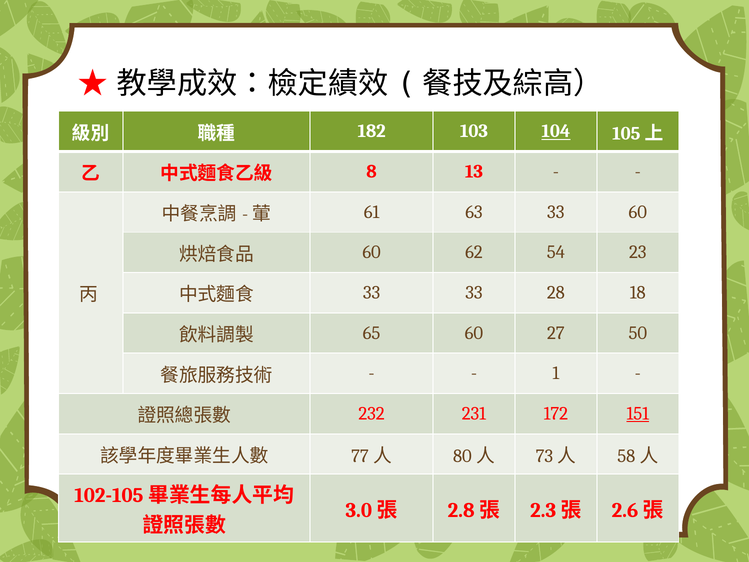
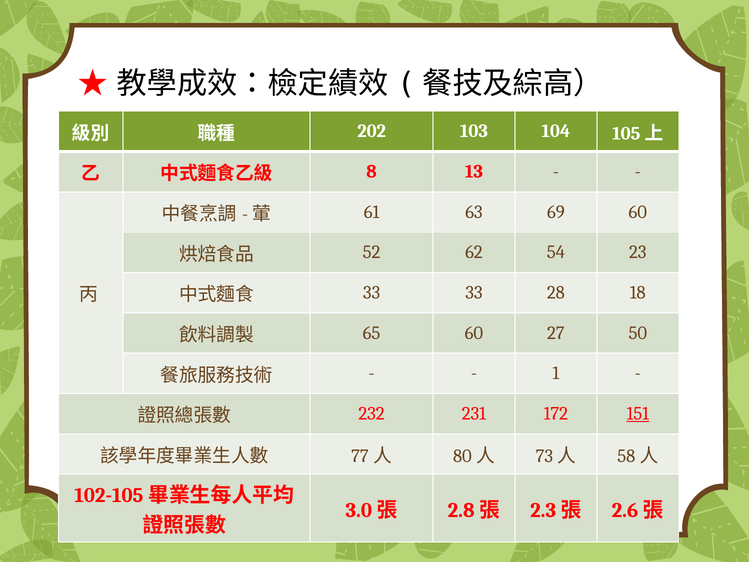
182: 182 -> 202
104 underline: present -> none
63 33: 33 -> 69
60 at (372, 252): 60 -> 52
